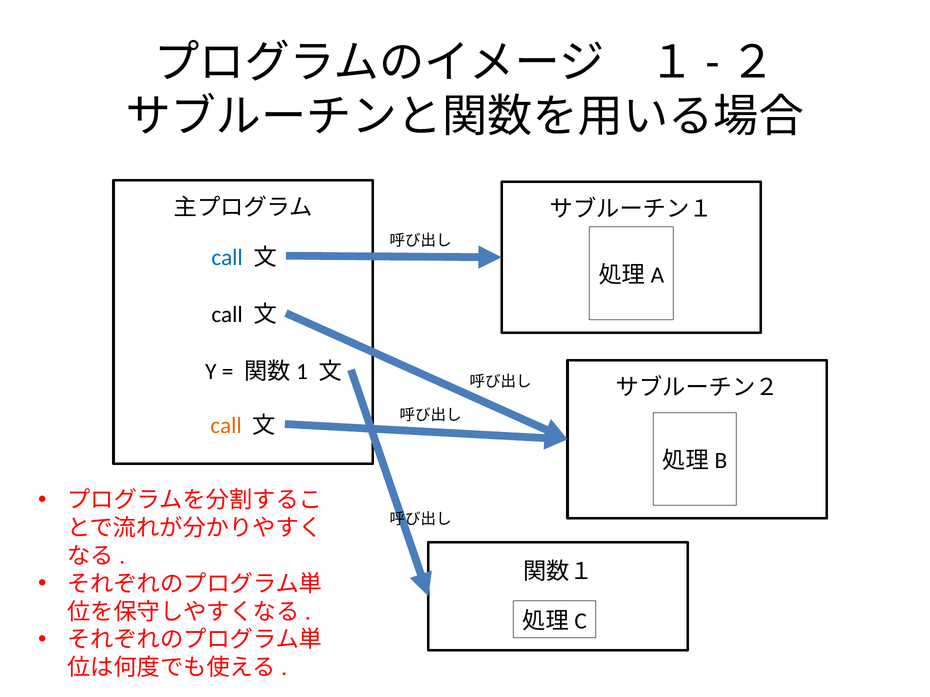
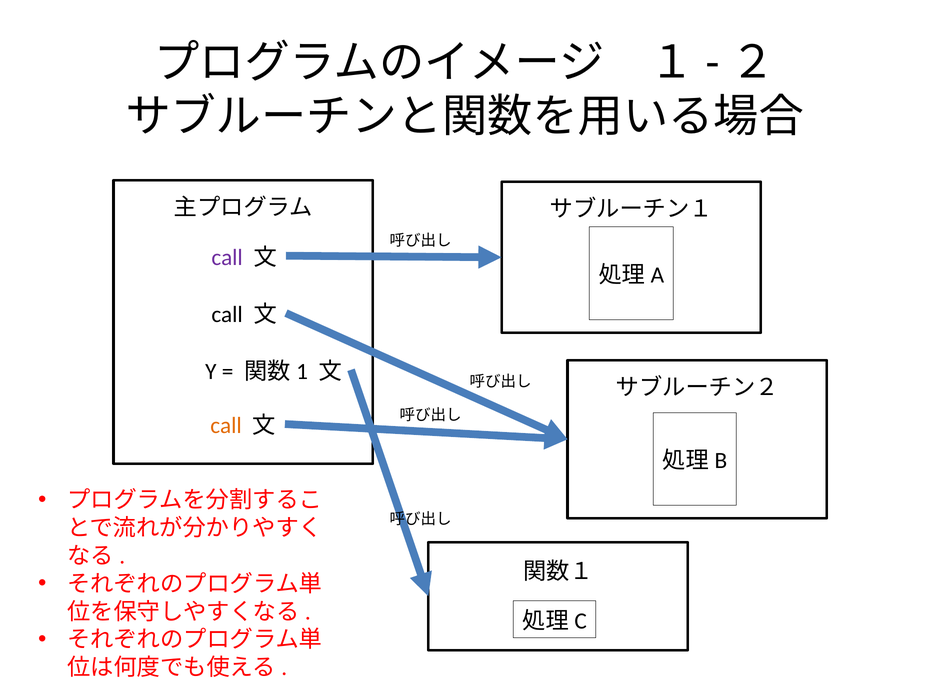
call at (227, 258) colour: blue -> purple
